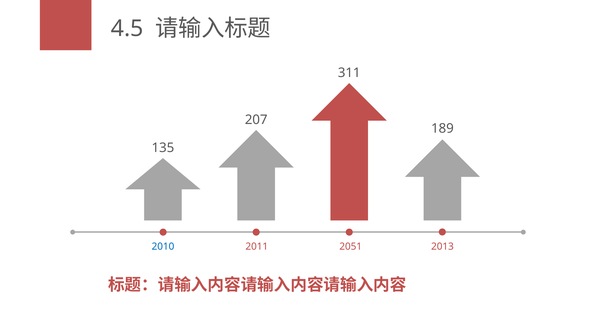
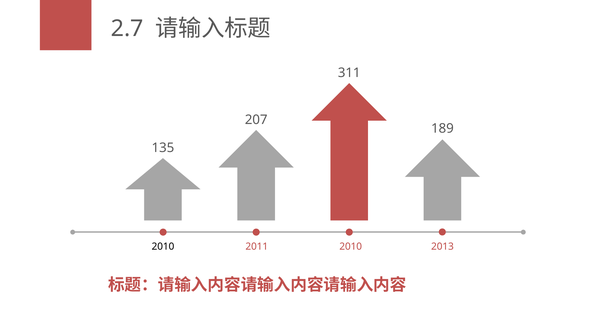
4.5: 4.5 -> 2.7
2010 at (163, 247) colour: blue -> black
2011 2051: 2051 -> 2010
